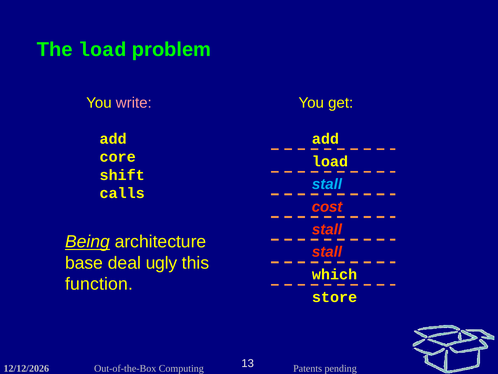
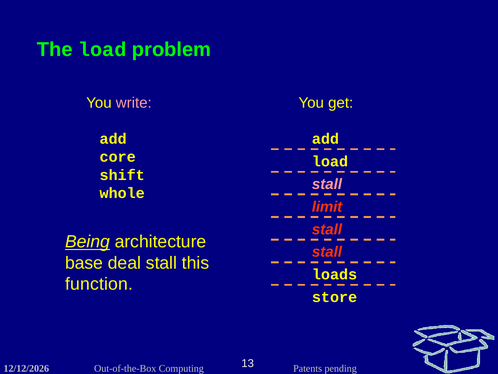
stall at (327, 184) colour: light blue -> pink
calls: calls -> whole
cost: cost -> limit
deal ugly: ugly -> stall
which: which -> loads
